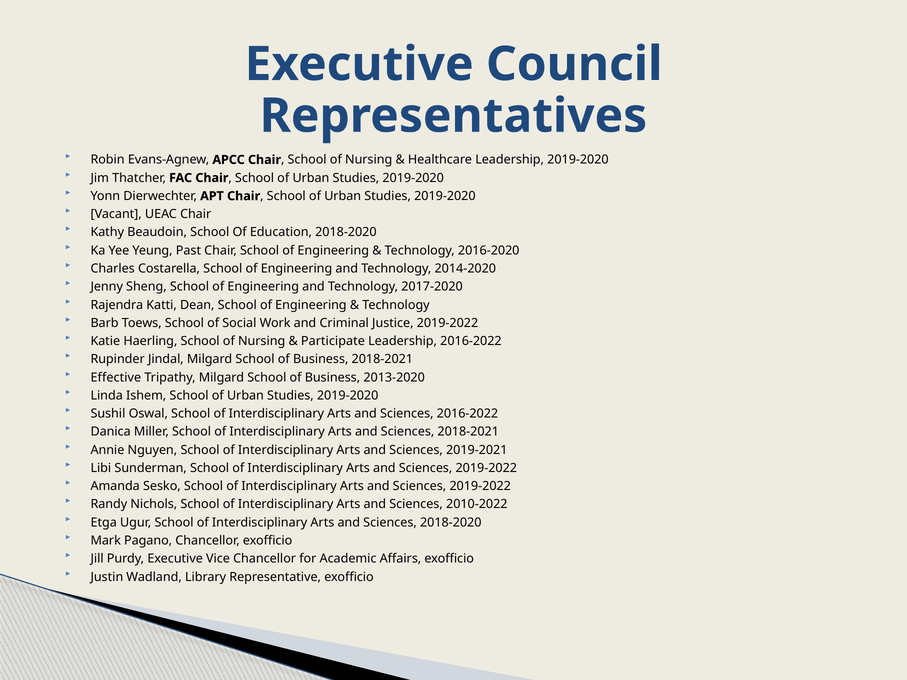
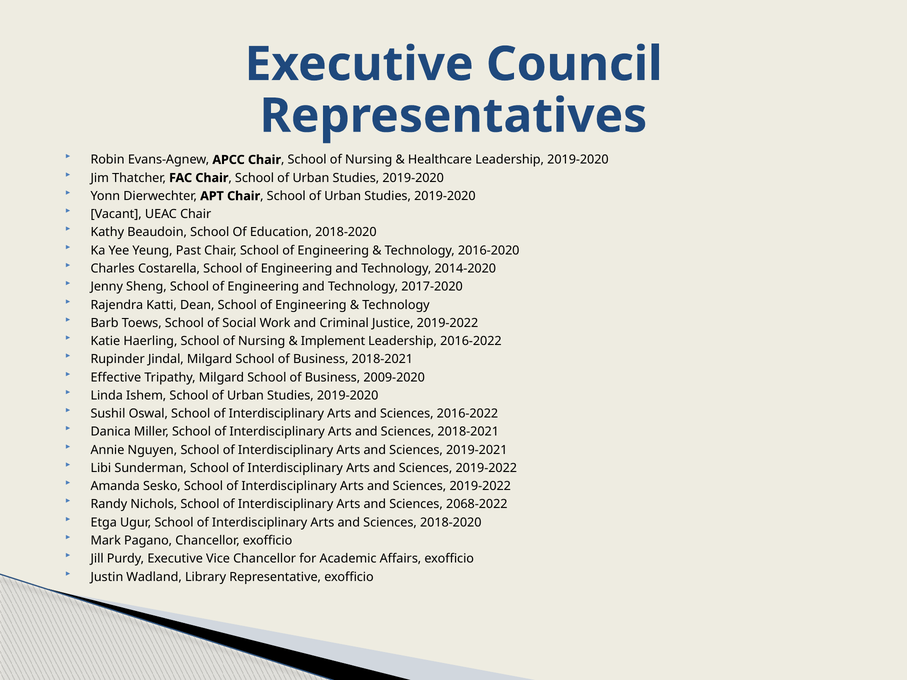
Participate: Participate -> Implement
2013-2020: 2013-2020 -> 2009-2020
2010-2022: 2010-2022 -> 2068-2022
